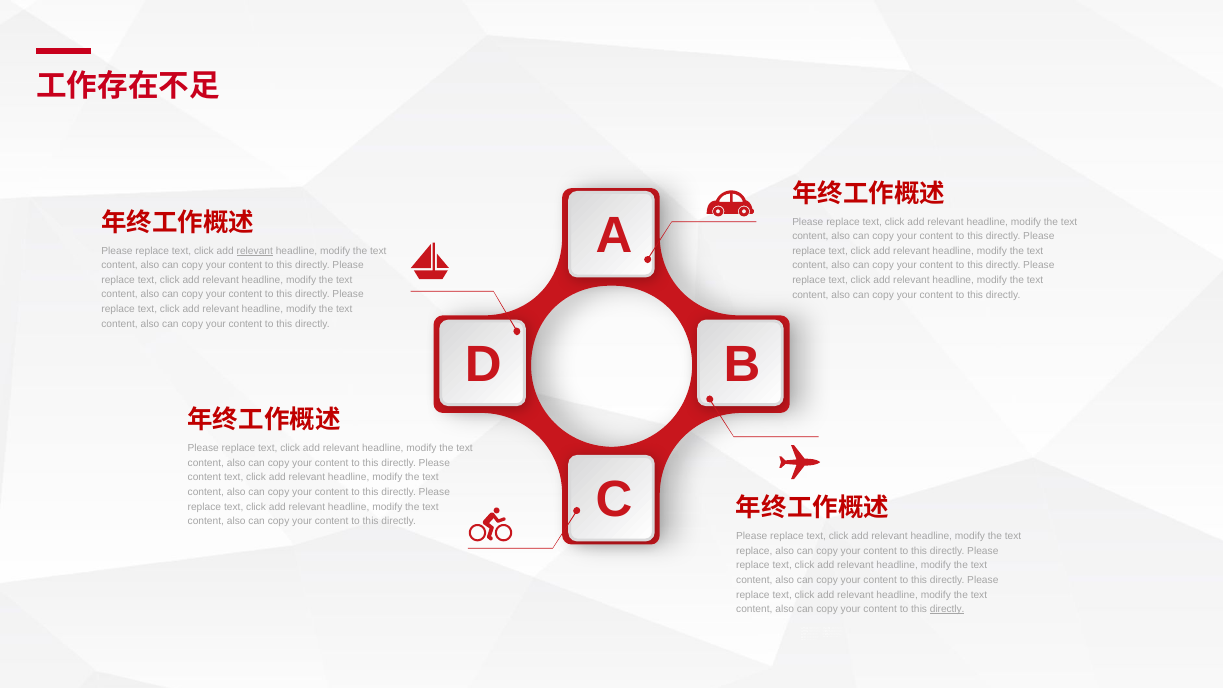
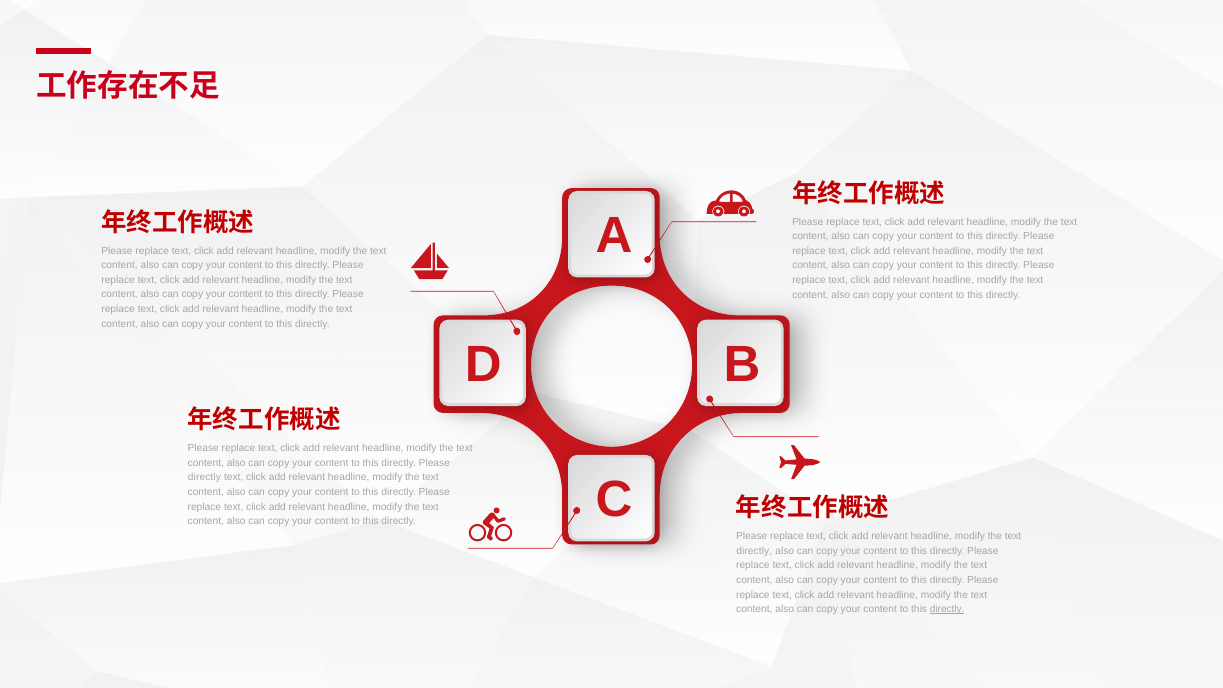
relevant at (255, 251) underline: present -> none
content at (204, 477): content -> directly
replace at (754, 551): replace -> directly
